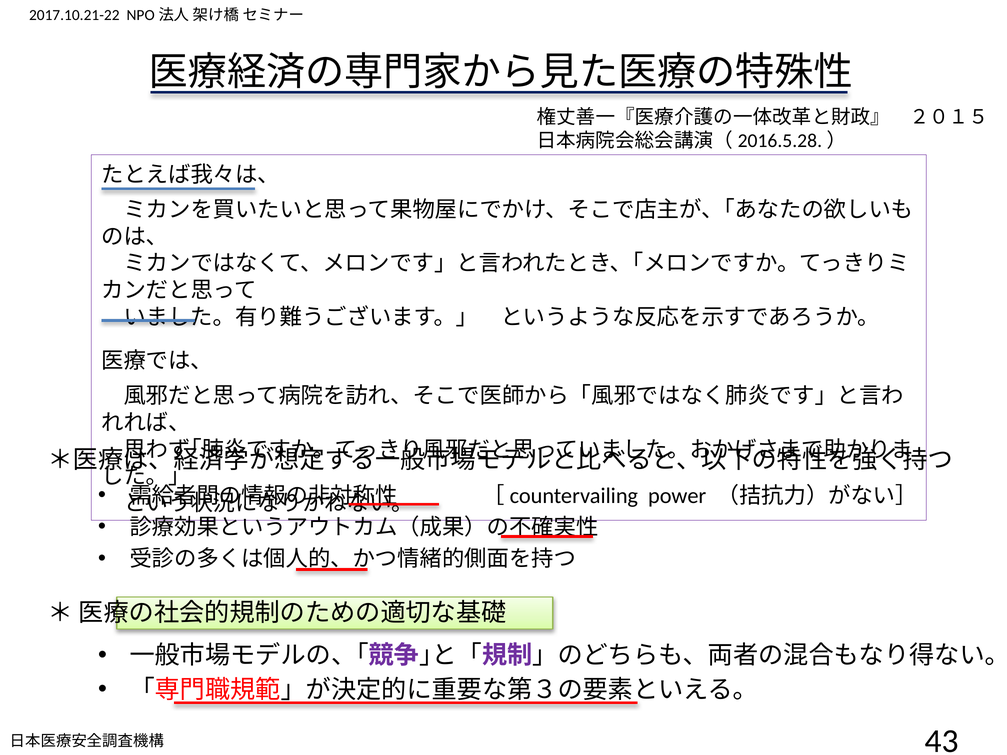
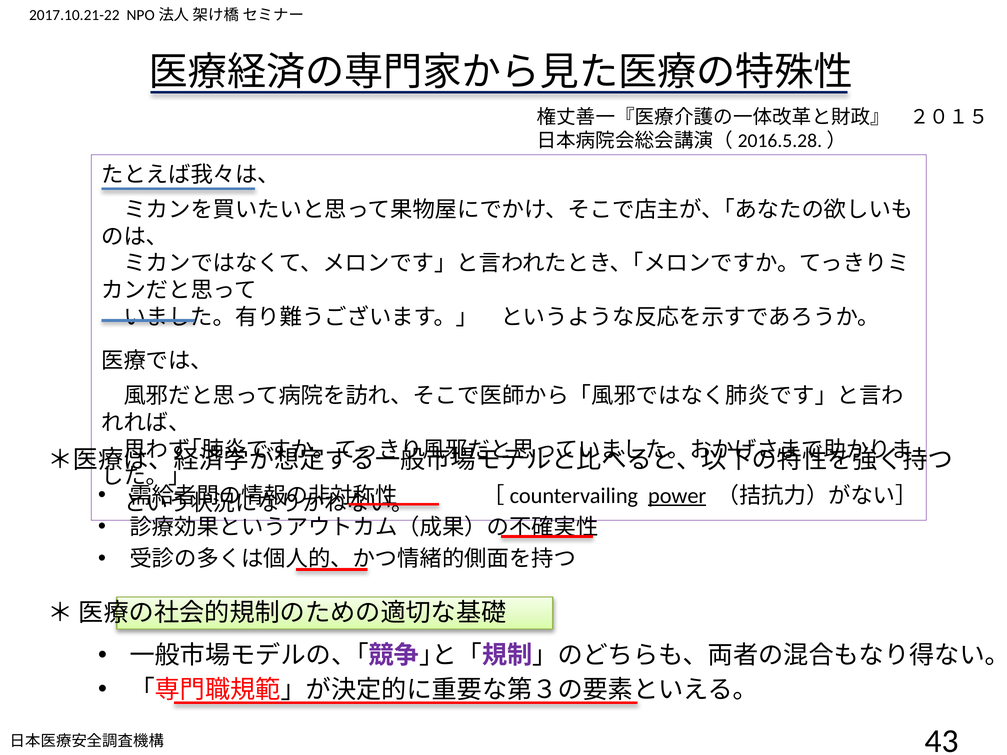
power underline: none -> present
